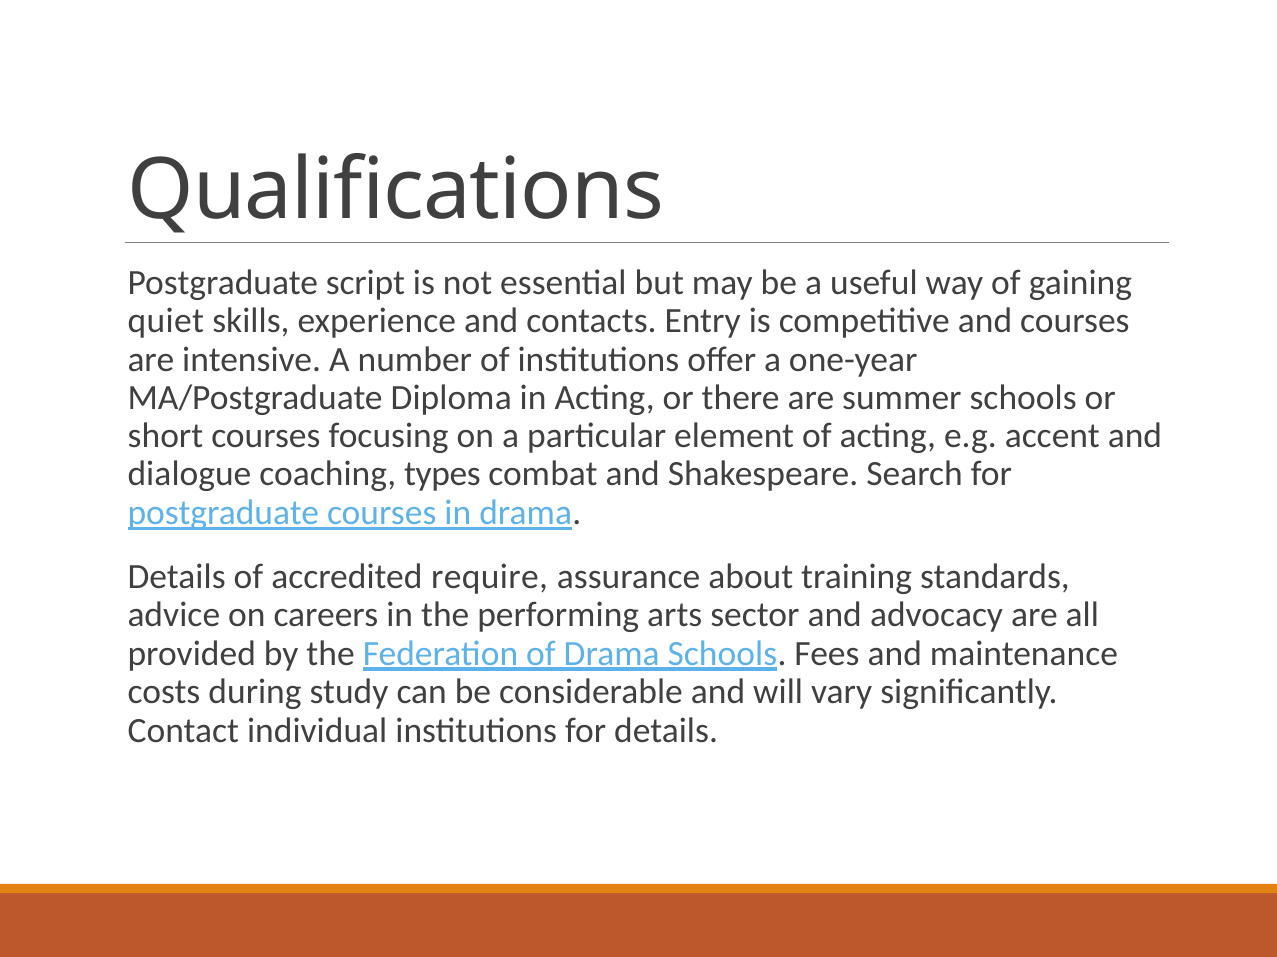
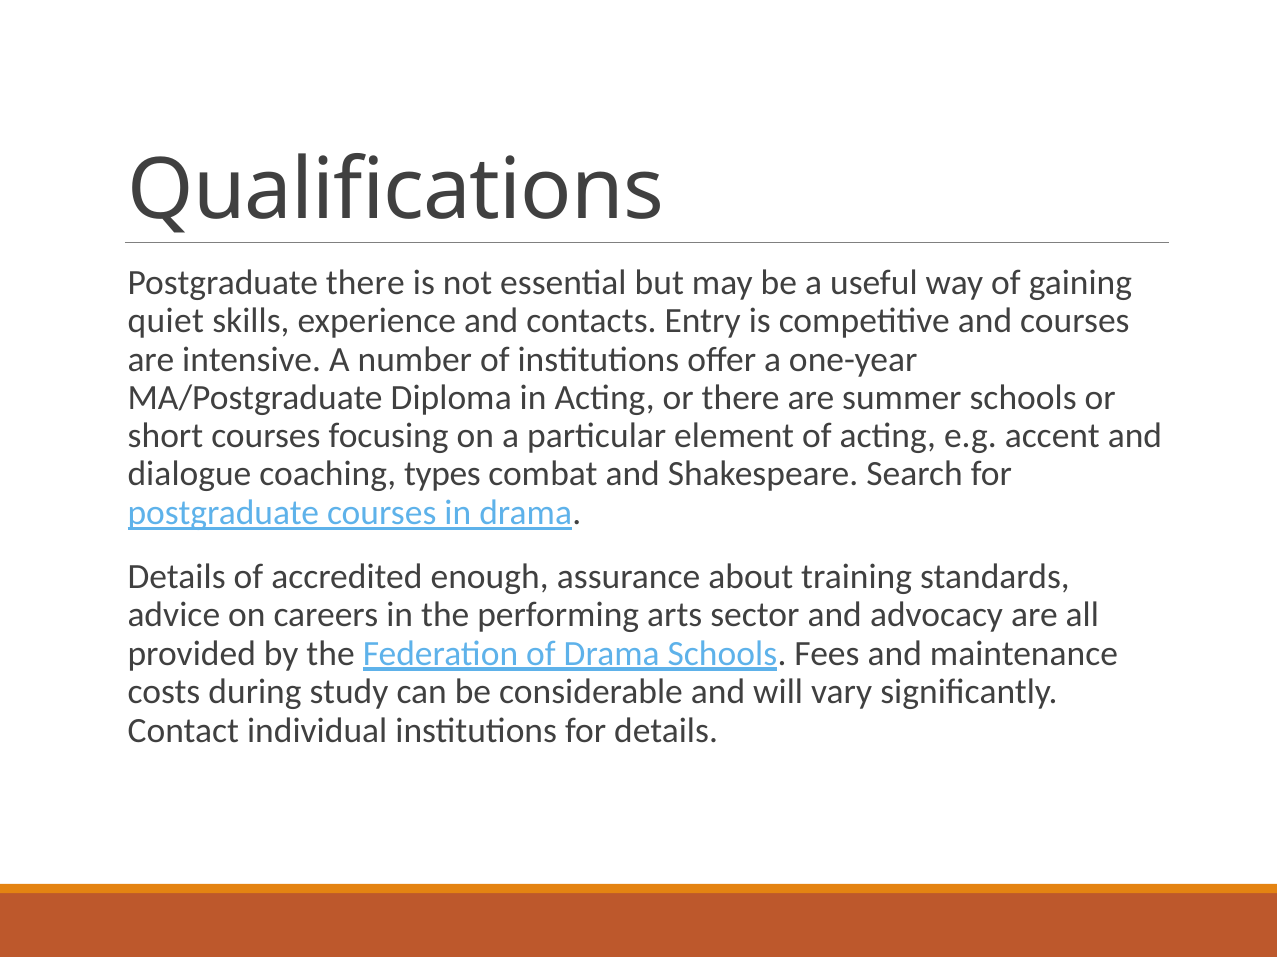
Postgraduate script: script -> there
require: require -> enough
